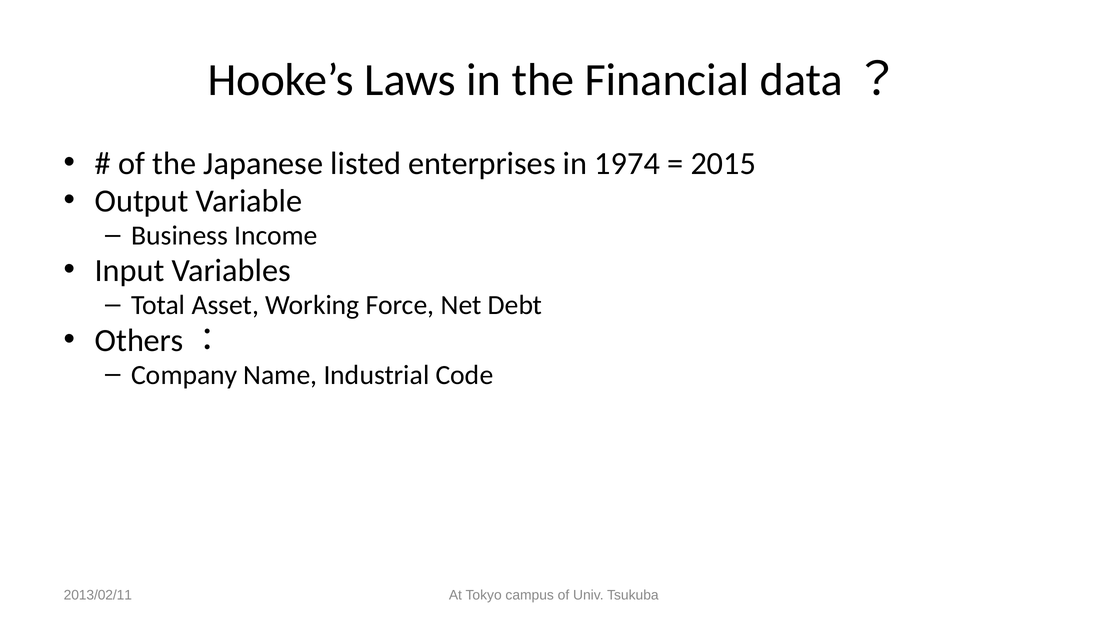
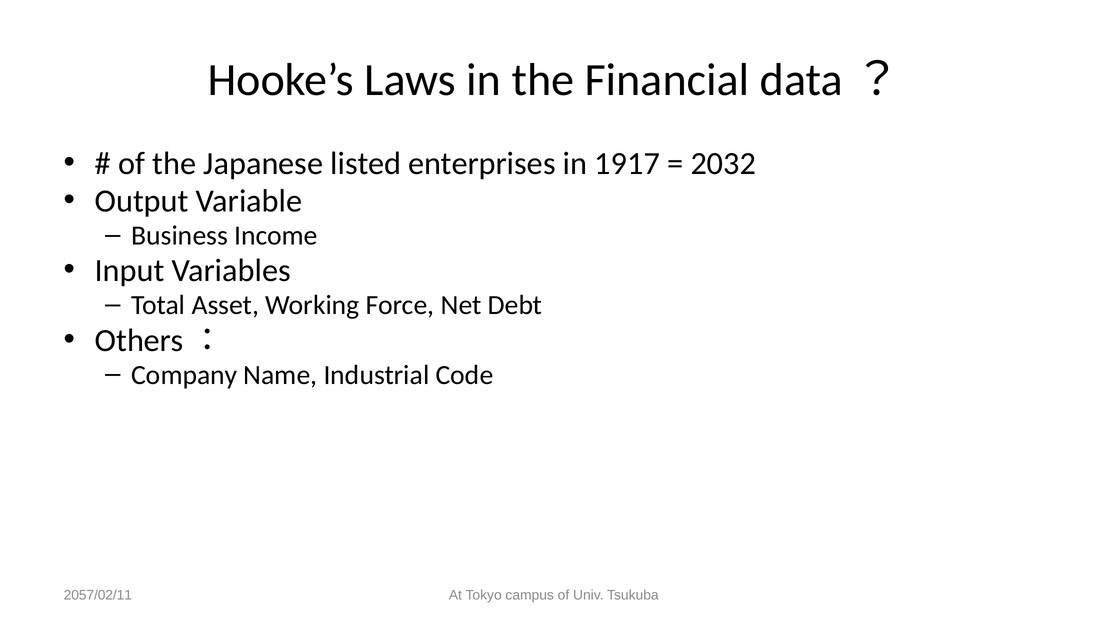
1974: 1974 -> 1917
2015: 2015 -> 2032
2013/02/11: 2013/02/11 -> 2057/02/11
